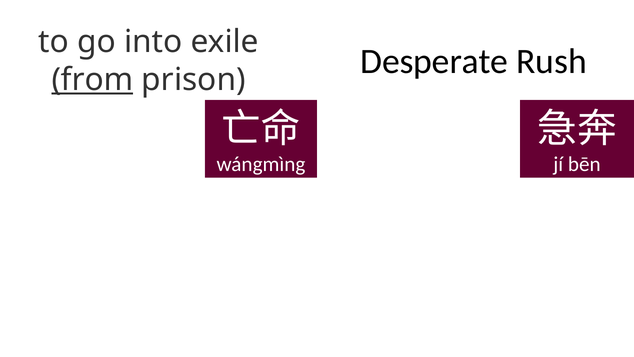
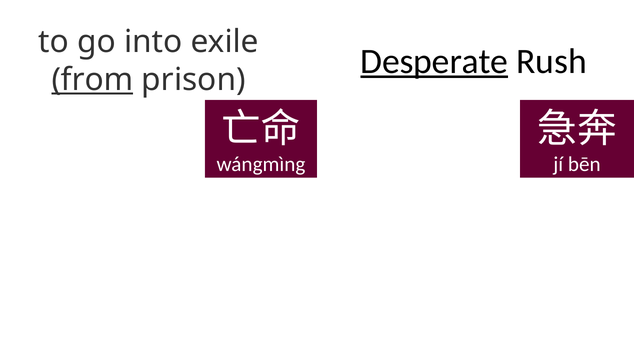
Desperate underline: none -> present
